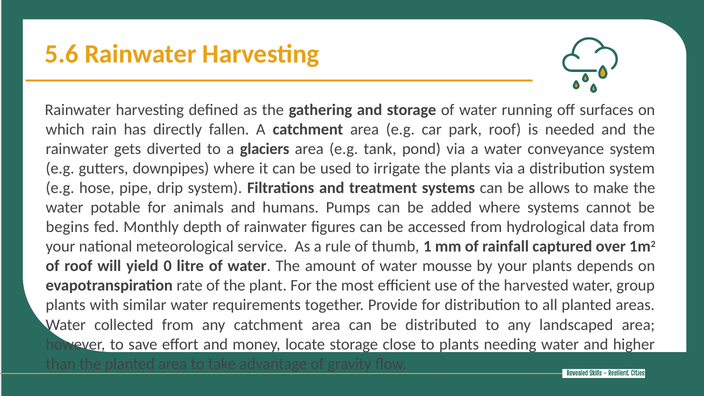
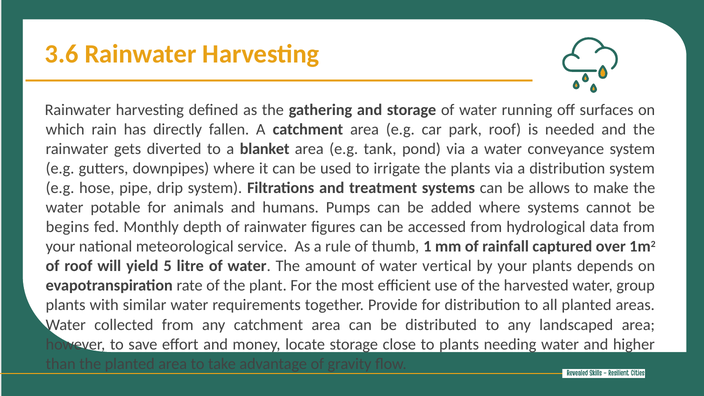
5.6: 5.6 -> 3.6
glaciers: glaciers -> blanket
0: 0 -> 5
mousse: mousse -> vertical
